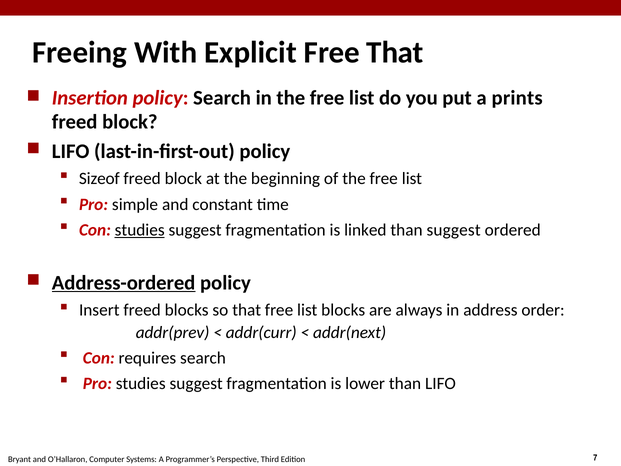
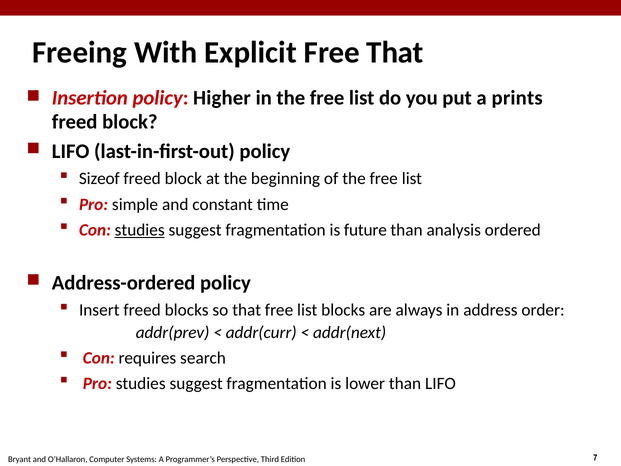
policy Search: Search -> Higher
linked: linked -> future
than suggest: suggest -> analysis
Address-ordered underline: present -> none
